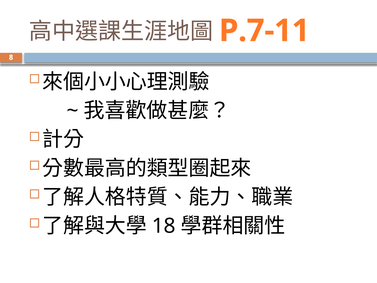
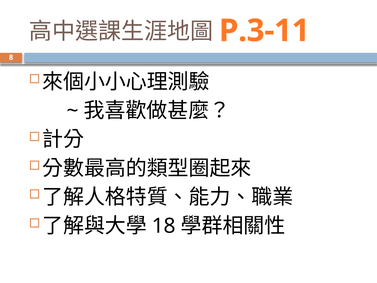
P.7-11: P.7-11 -> P.3-11
